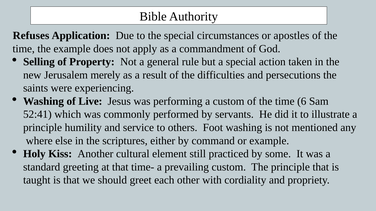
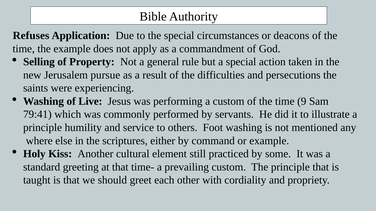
apostles: apostles -> deacons
merely: merely -> pursue
6: 6 -> 9
52:41: 52:41 -> 79:41
